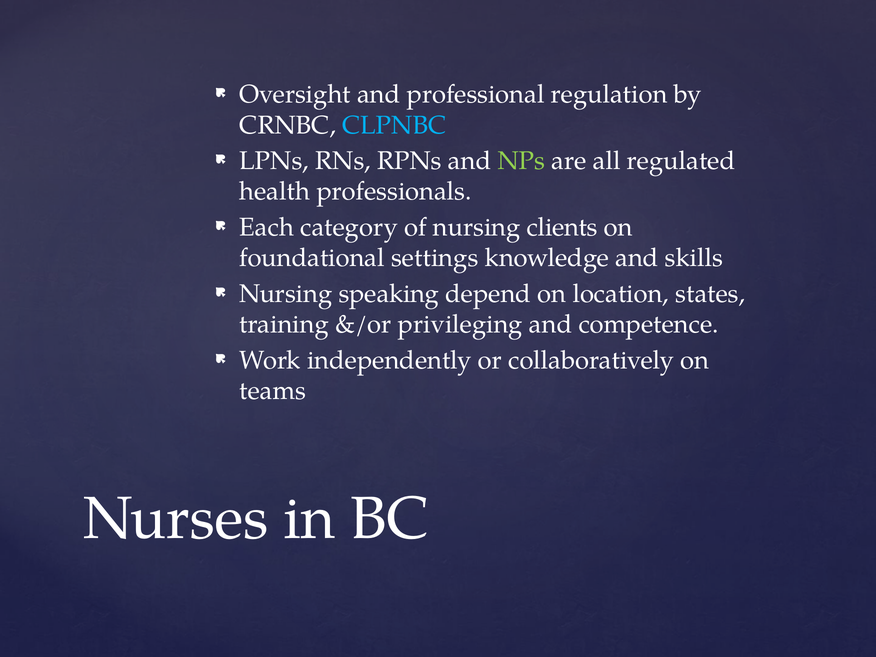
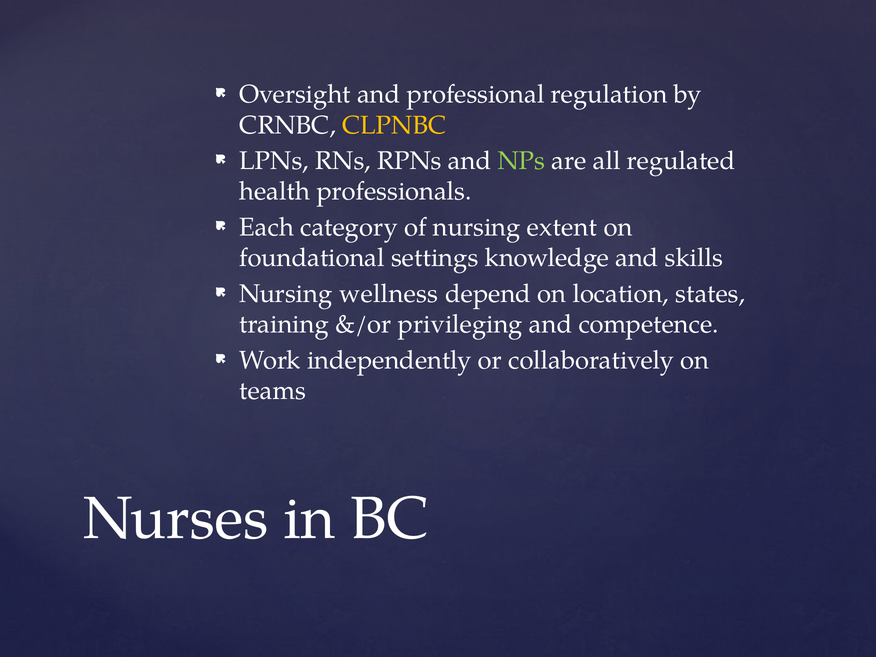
CLPNBC colour: light blue -> yellow
clients: clients -> extent
speaking: speaking -> wellness
